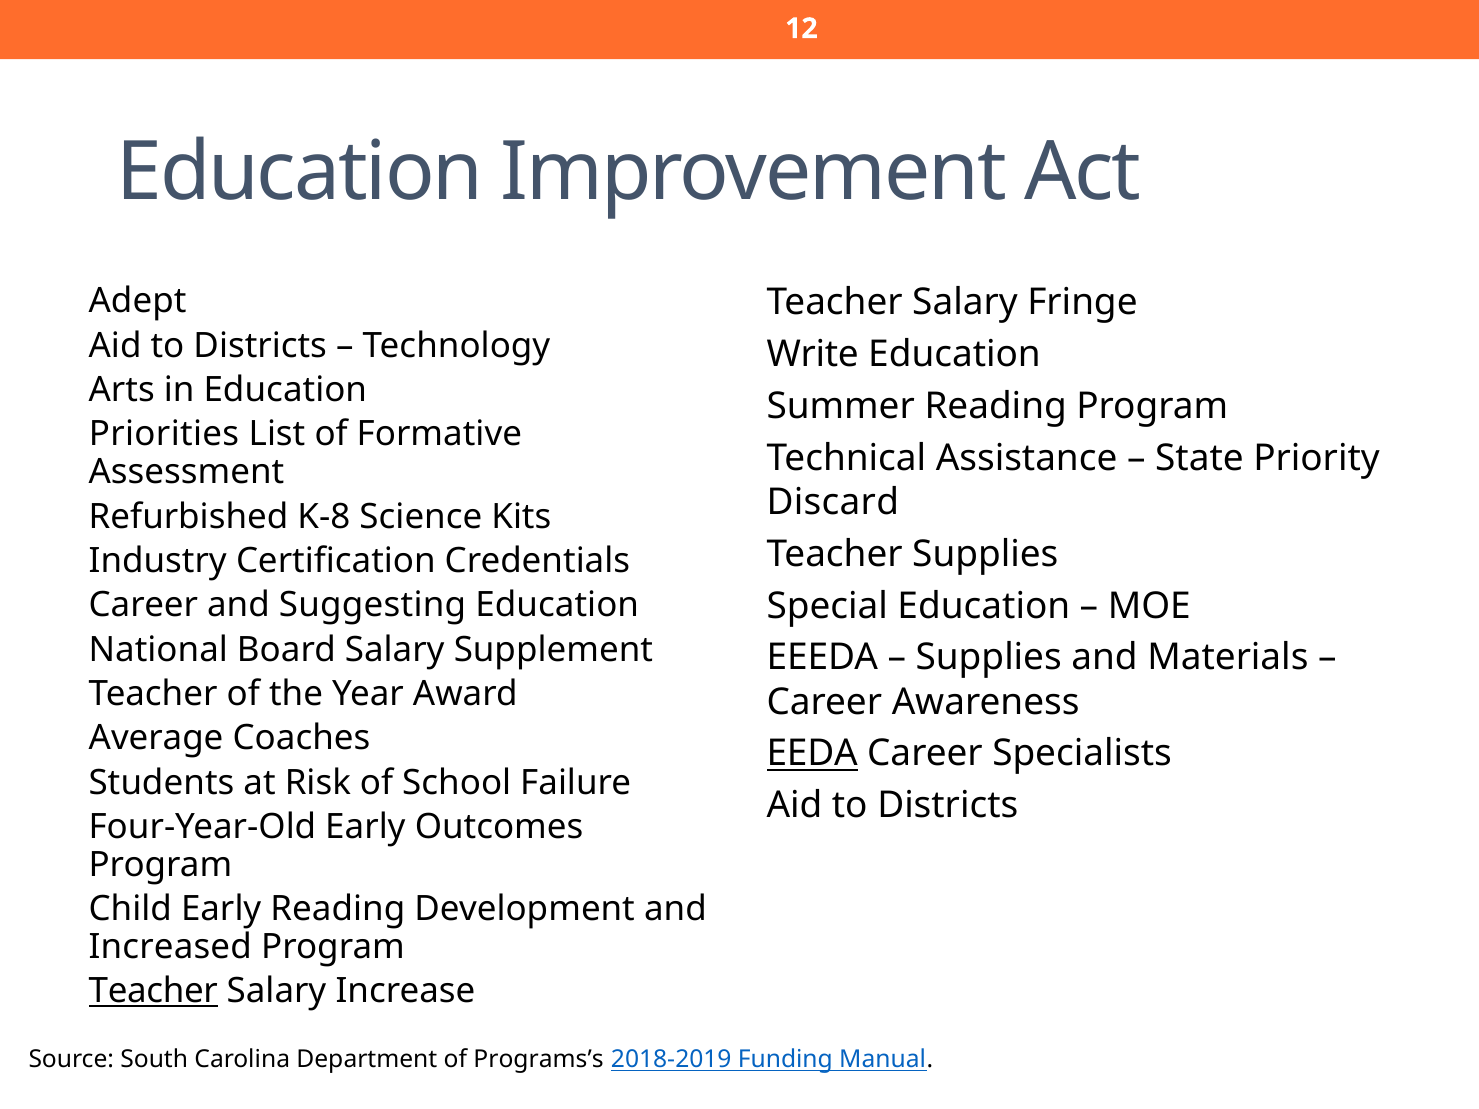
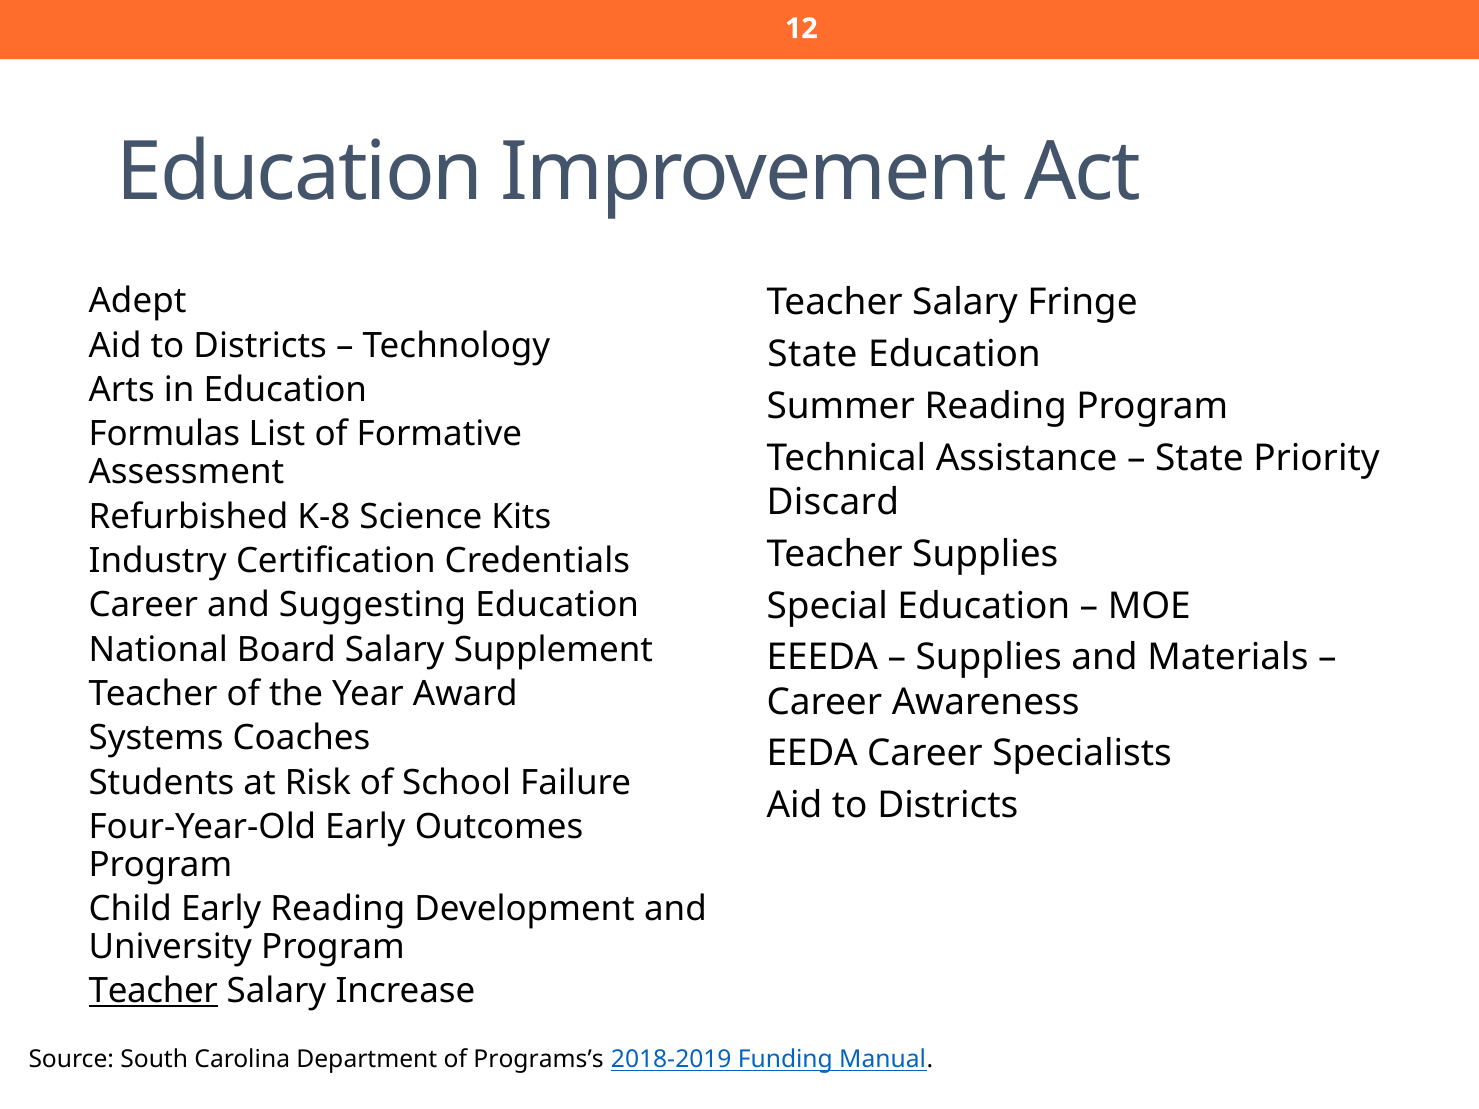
Write at (813, 355): Write -> State
Priorities: Priorities -> Formulas
Average: Average -> Systems
EEDA underline: present -> none
Increased: Increased -> University
